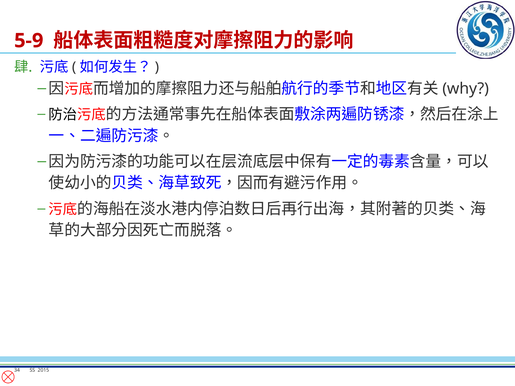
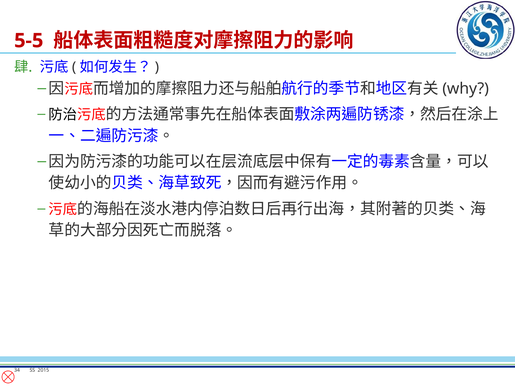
5-9: 5-9 -> 5-5
